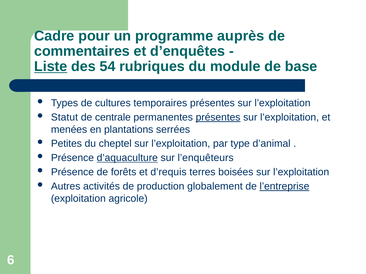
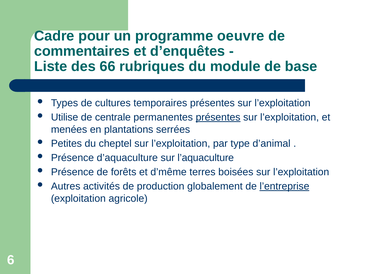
auprès: auprès -> oeuvre
Liste underline: present -> none
54: 54 -> 66
Statut: Statut -> Utilise
d’aquaculture underline: present -> none
l’enquêteurs: l’enquêteurs -> l’aquaculture
d’requis: d’requis -> d’même
